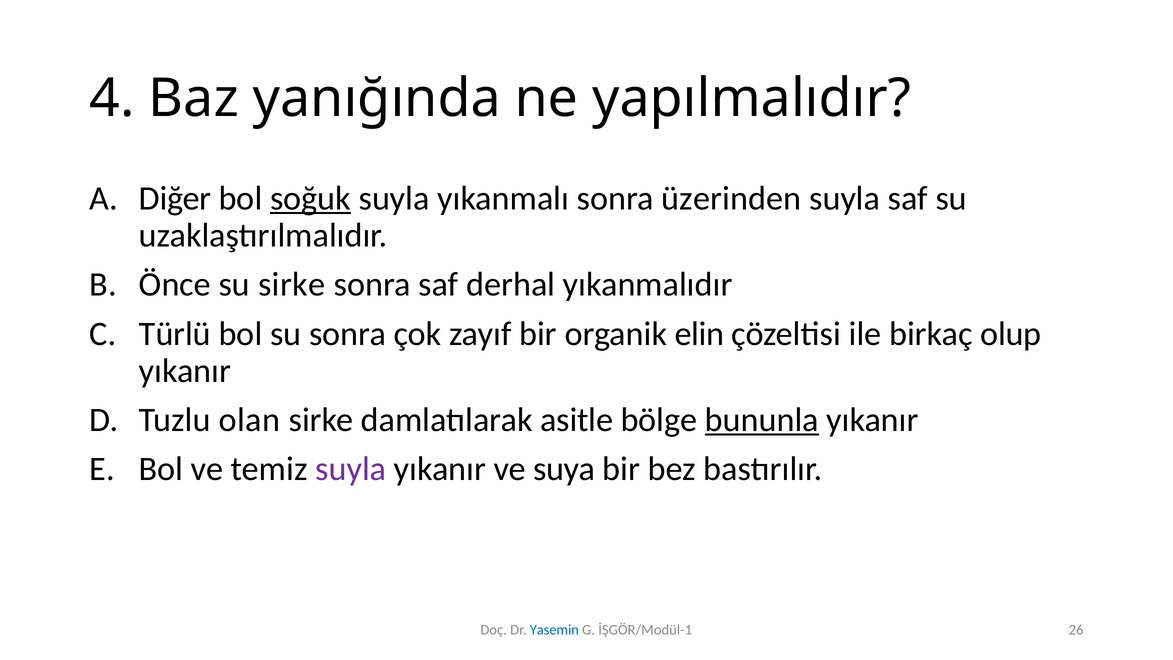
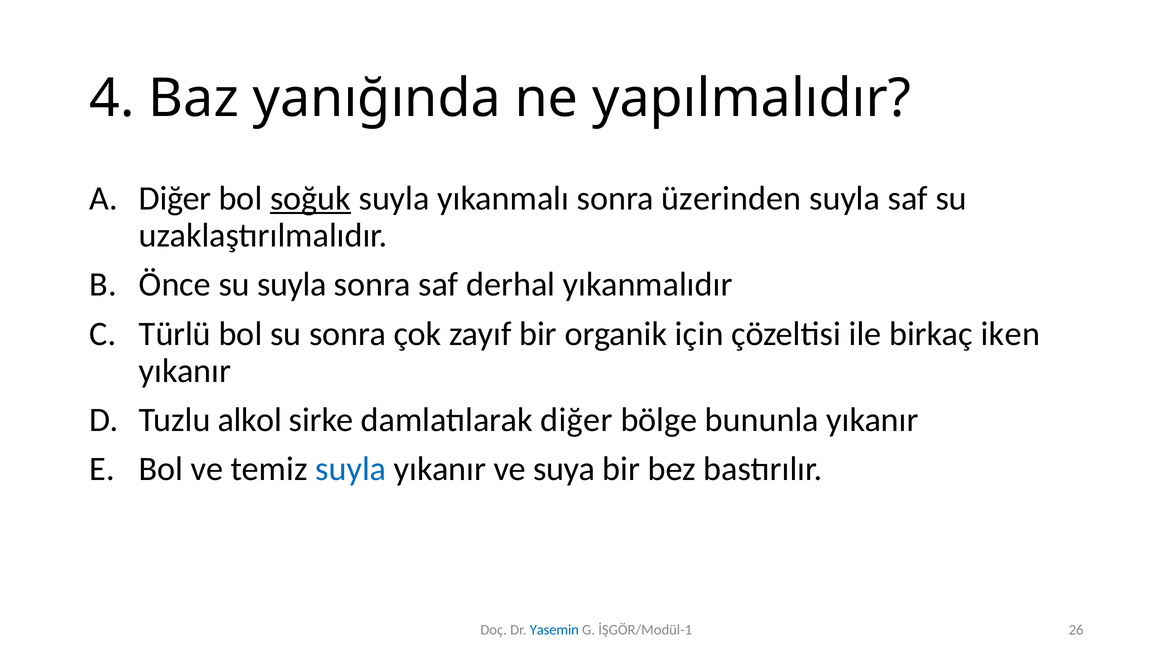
su sirke: sirke -> suyla
elin: elin -> için
olup: olup -> iken
olan: olan -> alkol
damlatılarak asitle: asitle -> diğer
bununla underline: present -> none
suyla at (351, 469) colour: purple -> blue
